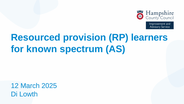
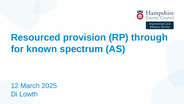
learners: learners -> through
